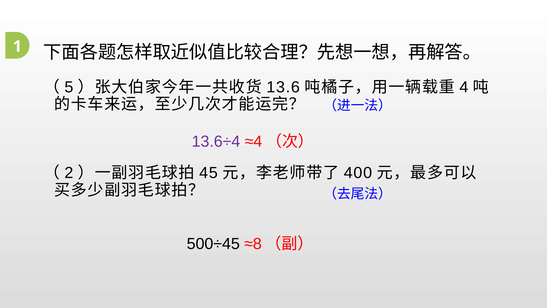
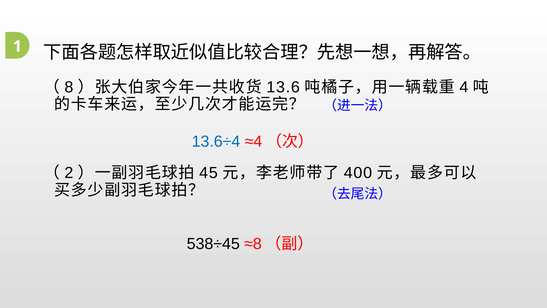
5: 5 -> 8
13.6÷4 colour: purple -> blue
500÷45: 500÷45 -> 538÷45
